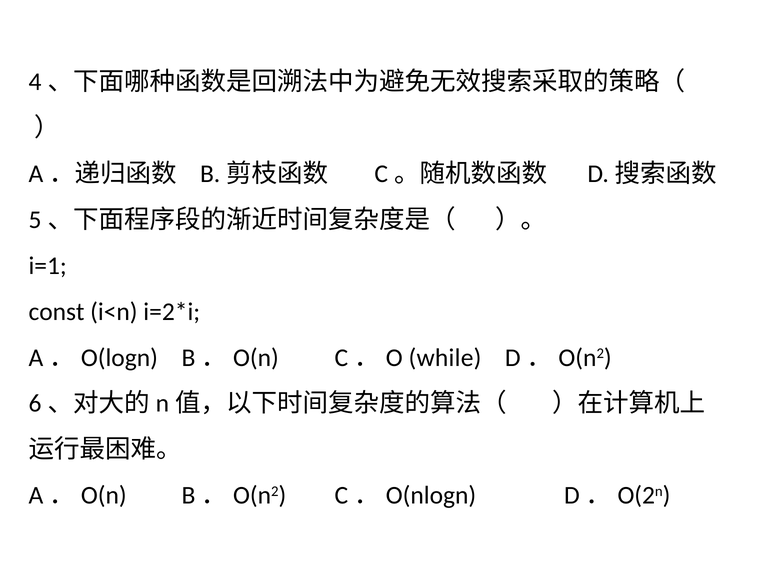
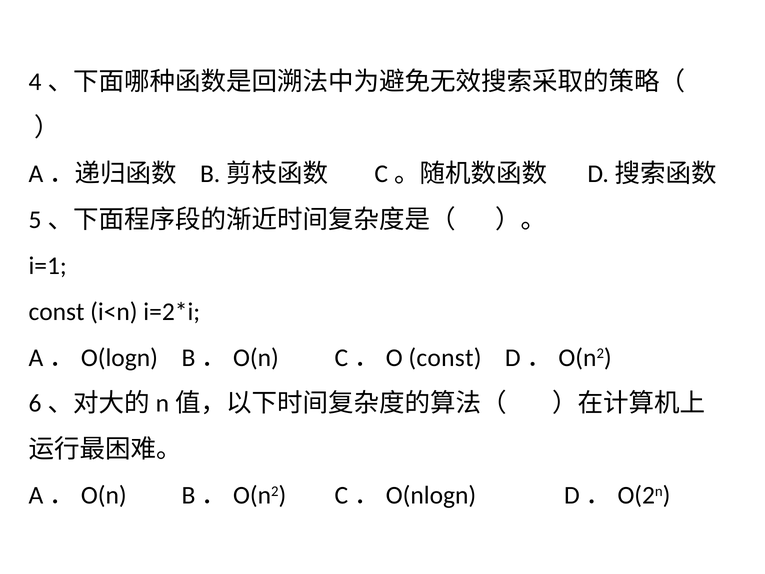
C．O while: while -> const
